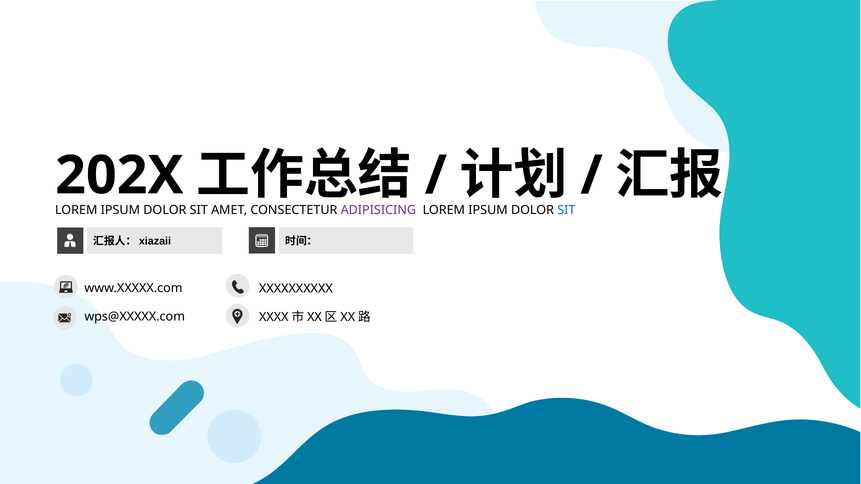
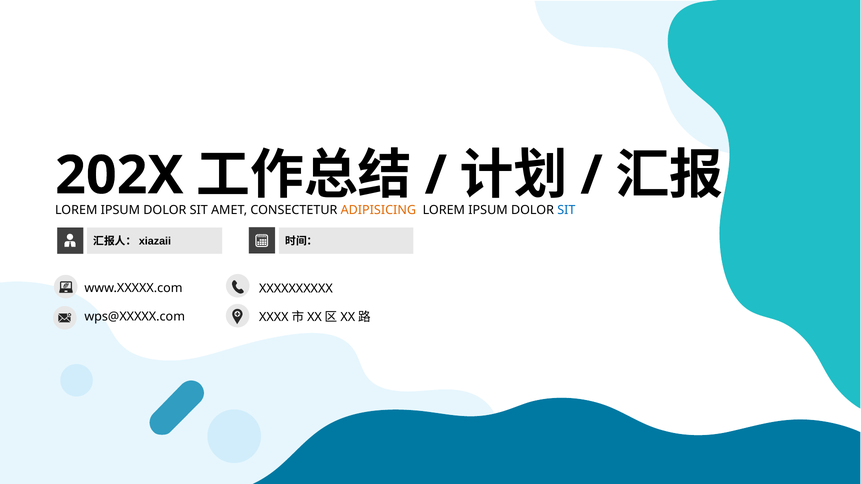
ADIPISICING colour: purple -> orange
